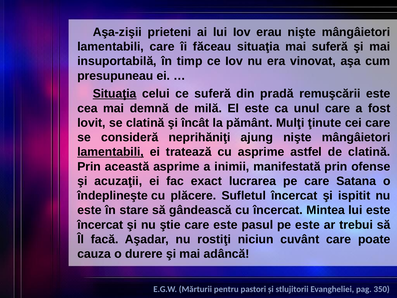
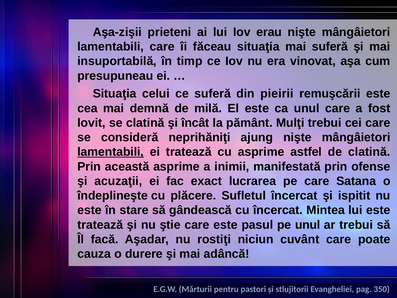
Situaţia at (115, 94) underline: present -> none
pradă: pradă -> pieirii
Mulţi ţinute: ţinute -> trebui
încercat at (100, 225): încercat -> tratează
pe este: este -> unul
